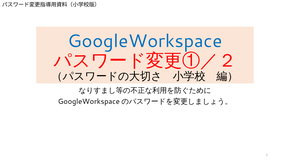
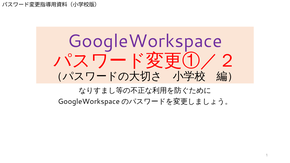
GoogleWorkspace colour: blue -> purple
